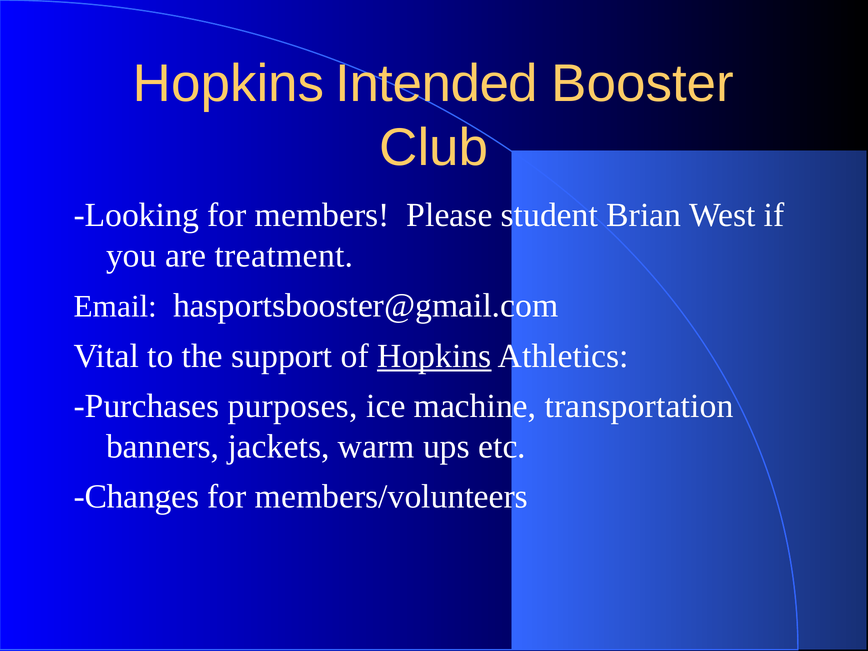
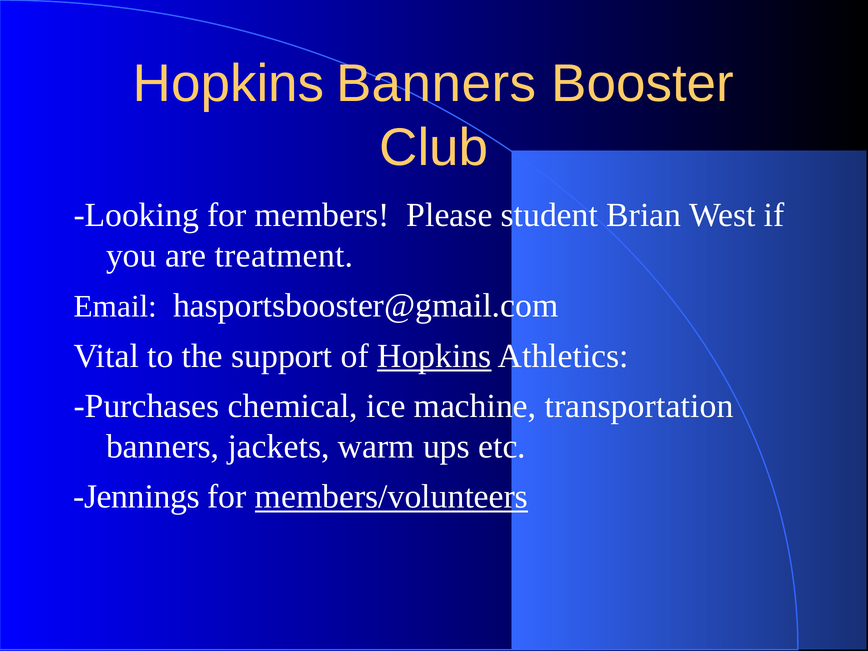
Hopkins Intended: Intended -> Banners
purposes: purposes -> chemical
Changes: Changes -> Jennings
members/volunteers underline: none -> present
